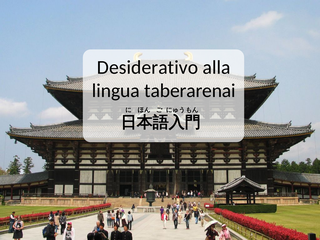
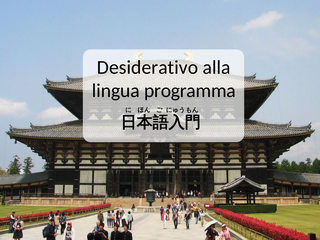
taberarenai: taberarenai -> programma
